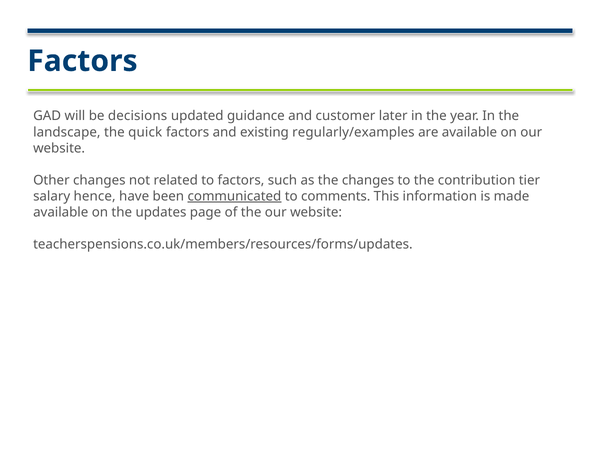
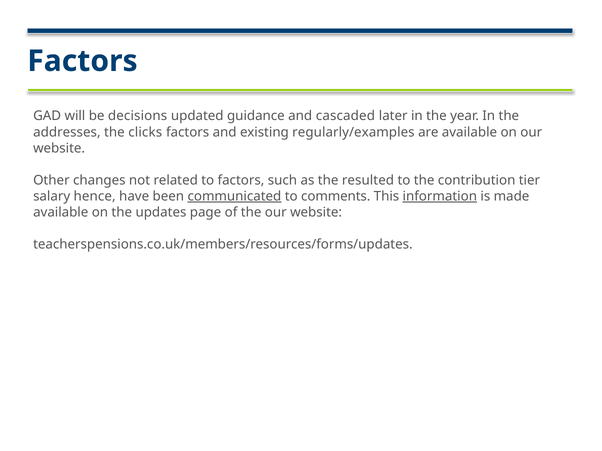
customer: customer -> cascaded
landscape: landscape -> addresses
quick: quick -> clicks
the changes: changes -> resulted
information underline: none -> present
